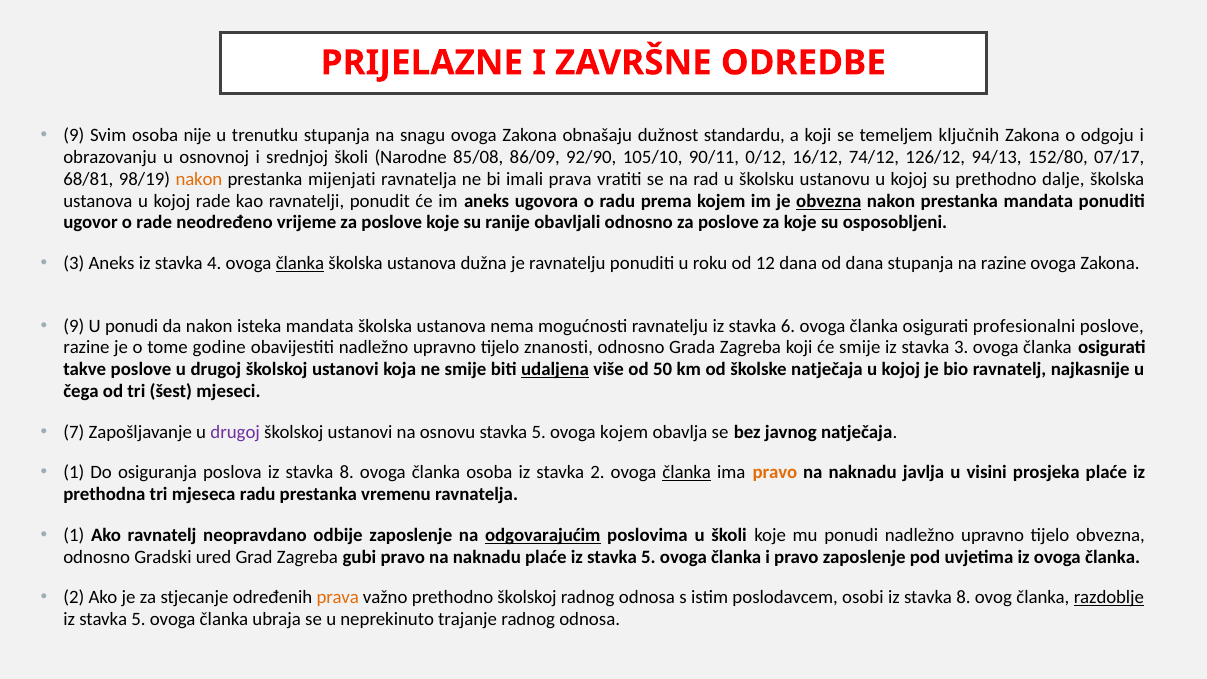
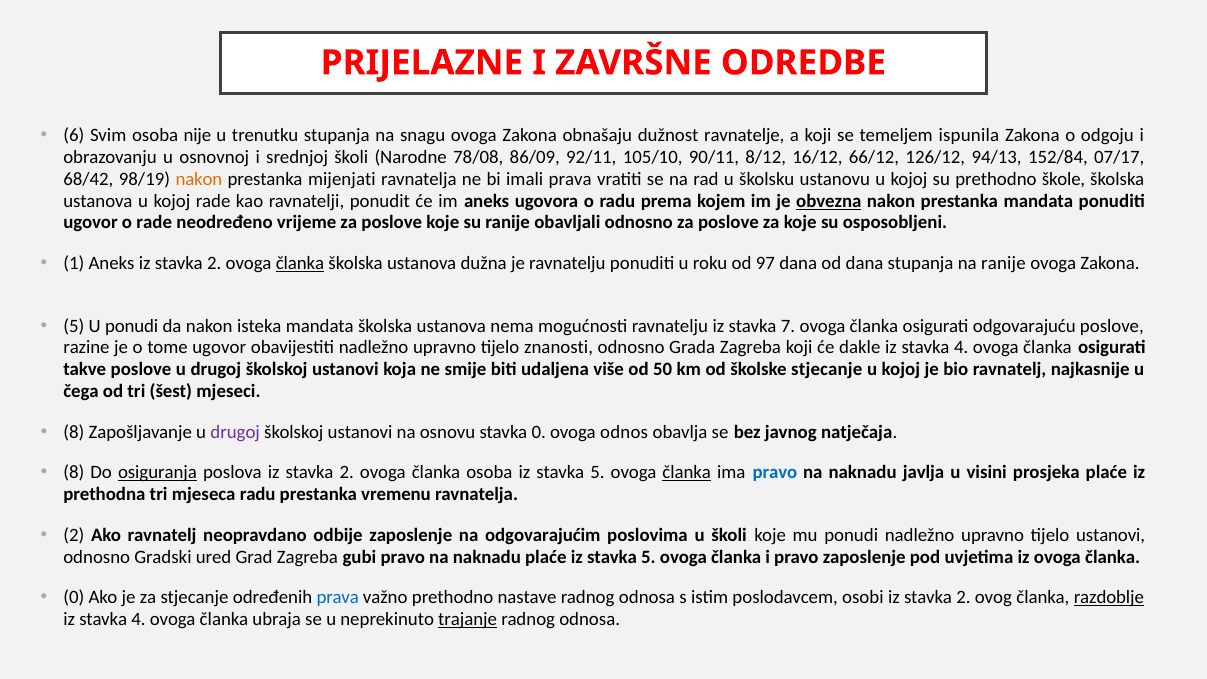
9 at (74, 136): 9 -> 6
standardu: standardu -> ravnatelje
ključnih: ključnih -> ispunila
85/08: 85/08 -> 78/08
92/90: 92/90 -> 92/11
0/12: 0/12 -> 8/12
74/12: 74/12 -> 66/12
152/80: 152/80 -> 152/84
68/81: 68/81 -> 68/42
dalje: dalje -> škole
3 at (74, 263): 3 -> 1
Aneks iz stavka 4: 4 -> 2
12: 12 -> 97
na razine: razine -> ranije
9 at (74, 326): 9 -> 5
6: 6 -> 7
profesionalni: profesionalni -> odgovarajuću
tome godine: godine -> ugovor
će smije: smije -> dakle
3 at (961, 348): 3 -> 4
udaljena underline: present -> none
školske natječaja: natječaja -> stjecanje
7 at (74, 432): 7 -> 8
osnovu stavka 5: 5 -> 0
ovoga kojem: kojem -> odnos
1 at (74, 473): 1 -> 8
osiguranja underline: none -> present
poslova iz stavka 8: 8 -> 2
osoba iz stavka 2: 2 -> 5
pravo at (775, 473) colour: orange -> blue
1 at (74, 535): 1 -> 2
odgovarajućim underline: present -> none
tijelo obvezna: obvezna -> ustanovi
2 at (74, 598): 2 -> 0
prava at (338, 598) colour: orange -> blue
prethodno školskoj: školskoj -> nastave
osobi iz stavka 8: 8 -> 2
5 at (138, 619): 5 -> 4
trajanje underline: none -> present
